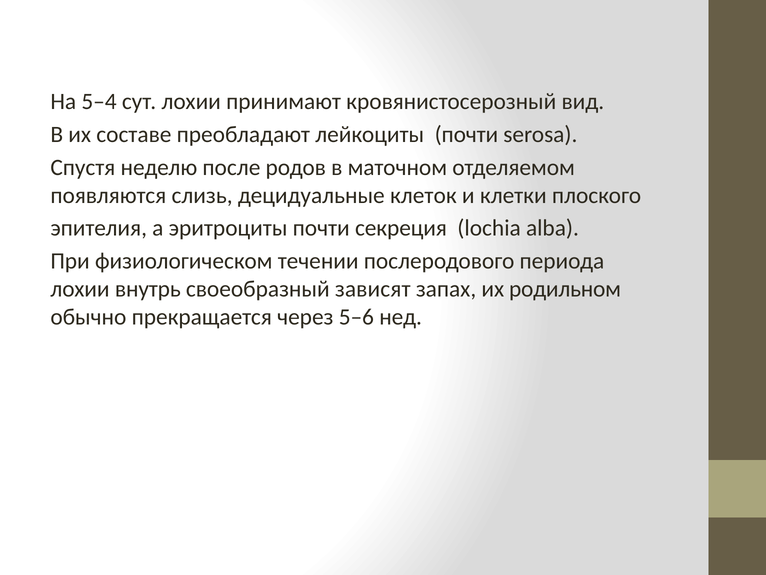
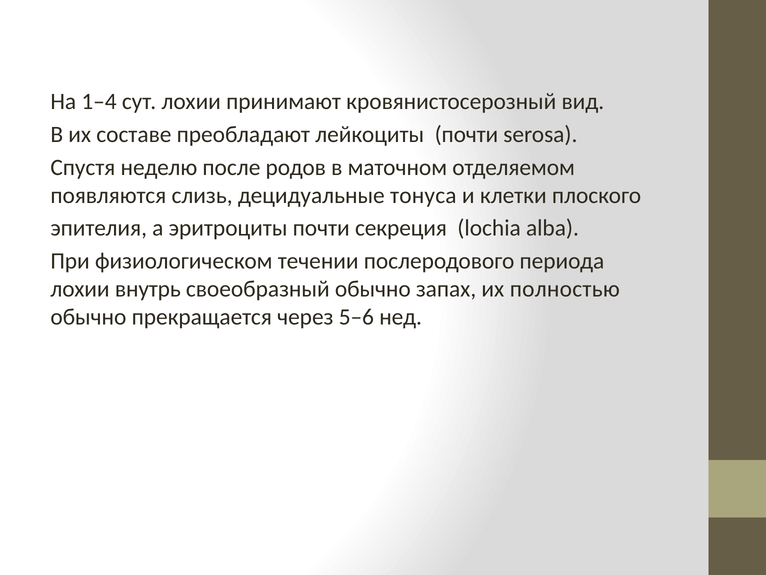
5–4: 5–4 -> 1–4
клеток: клеток -> тонуса
своеобразный зависят: зависят -> обычно
родильном: родильном -> полностью
